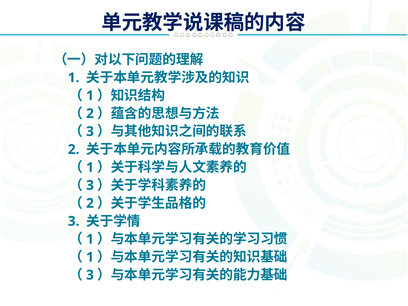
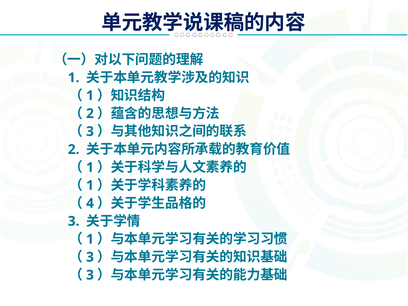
3 at (90, 185): 3 -> 1
2 at (90, 203): 2 -> 4
1 at (90, 257): 1 -> 3
